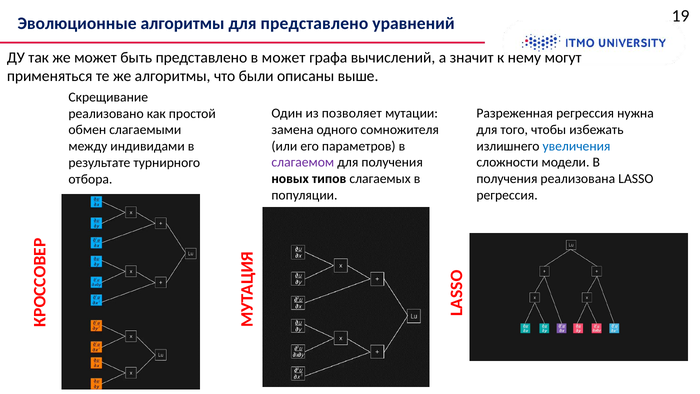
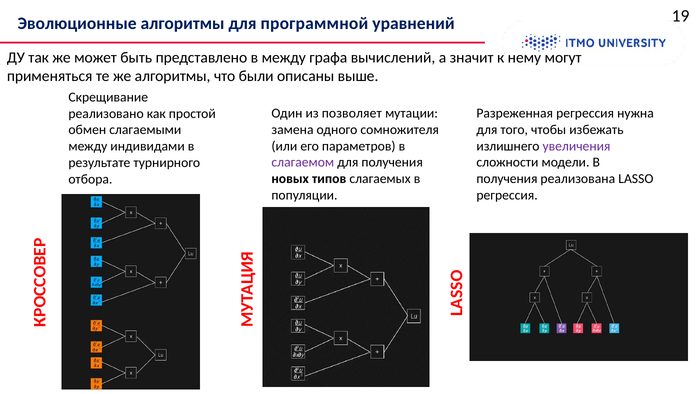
для представлено: представлено -> программной
в может: может -> между
увеличения colour: blue -> purple
